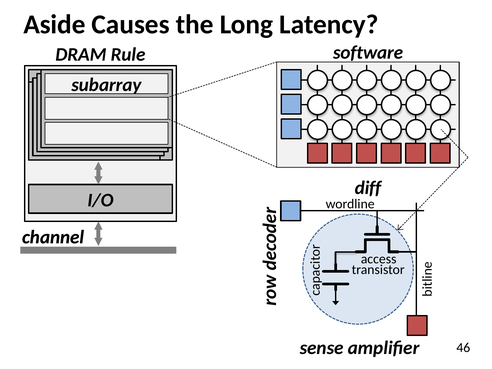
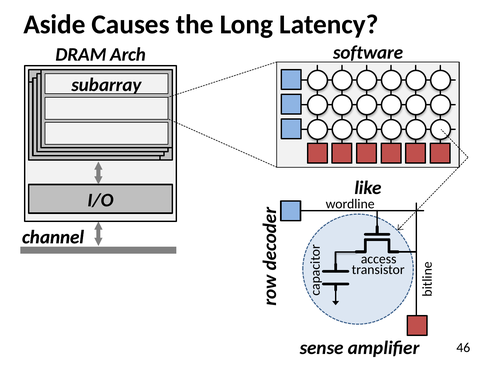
Rule: Rule -> Arch
diff: diff -> like
